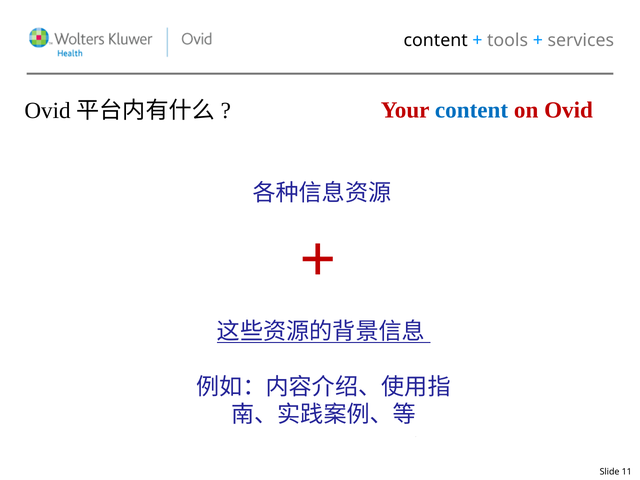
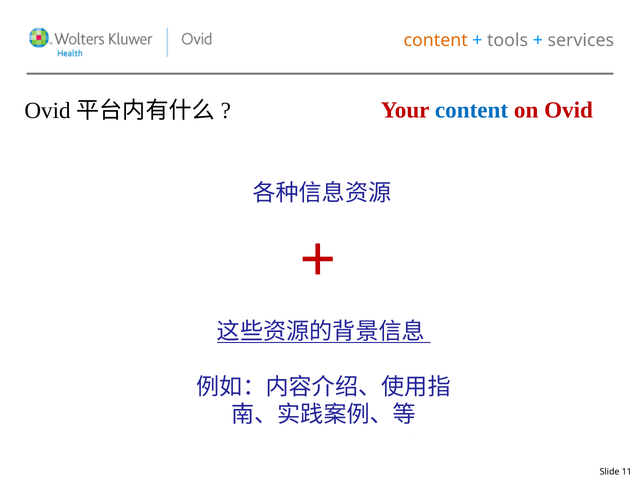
content at (436, 40) colour: black -> orange
